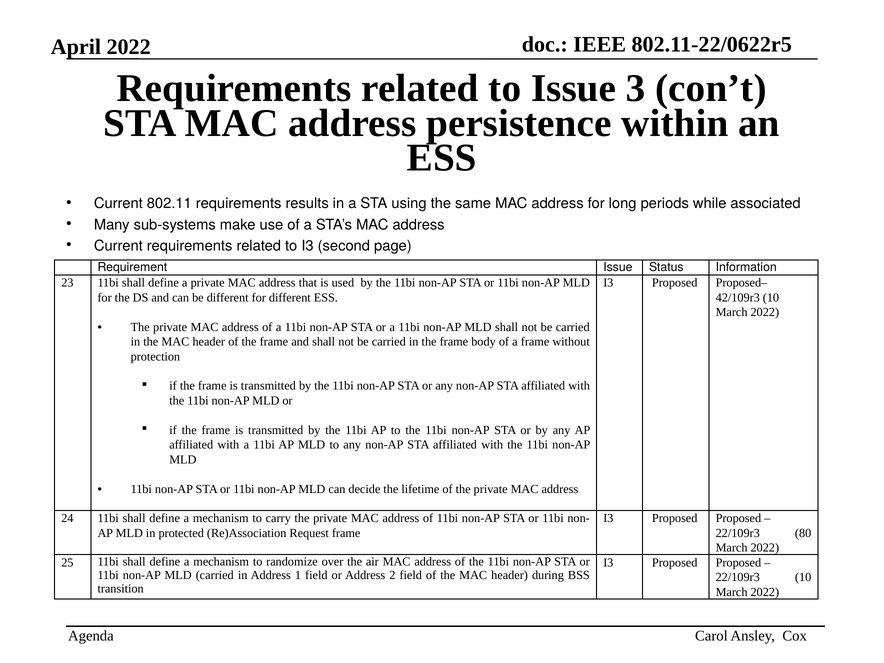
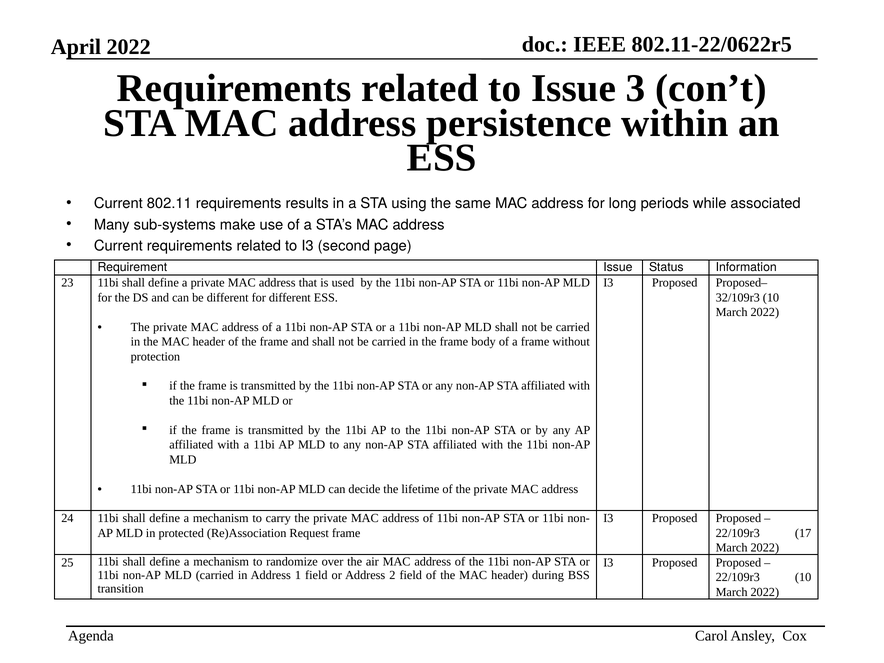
42/109r3: 42/109r3 -> 32/109r3
80: 80 -> 17
